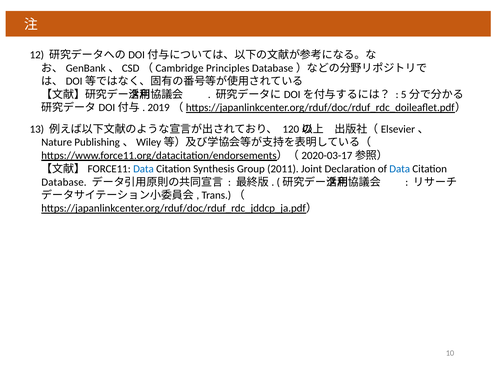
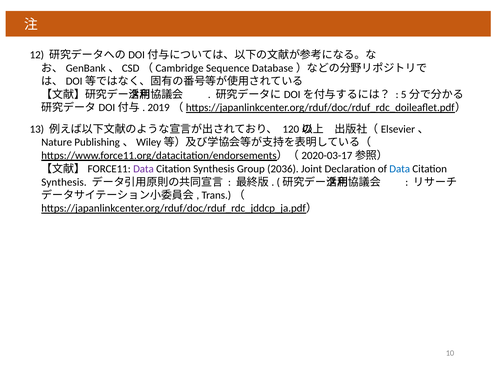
Principles: Principles -> Sequence
Data at (143, 169) colour: blue -> purple
2011: 2011 -> 2036
Database at (64, 182): Database -> Synthesis
